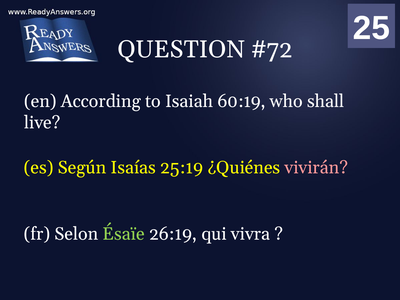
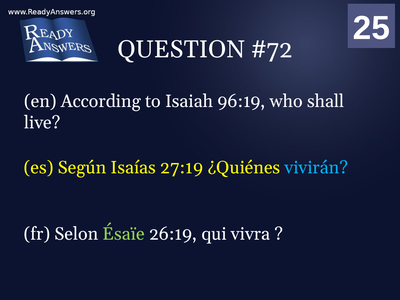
60:19: 60:19 -> 96:19
25:19: 25:19 -> 27:19
vivirán colour: pink -> light blue
